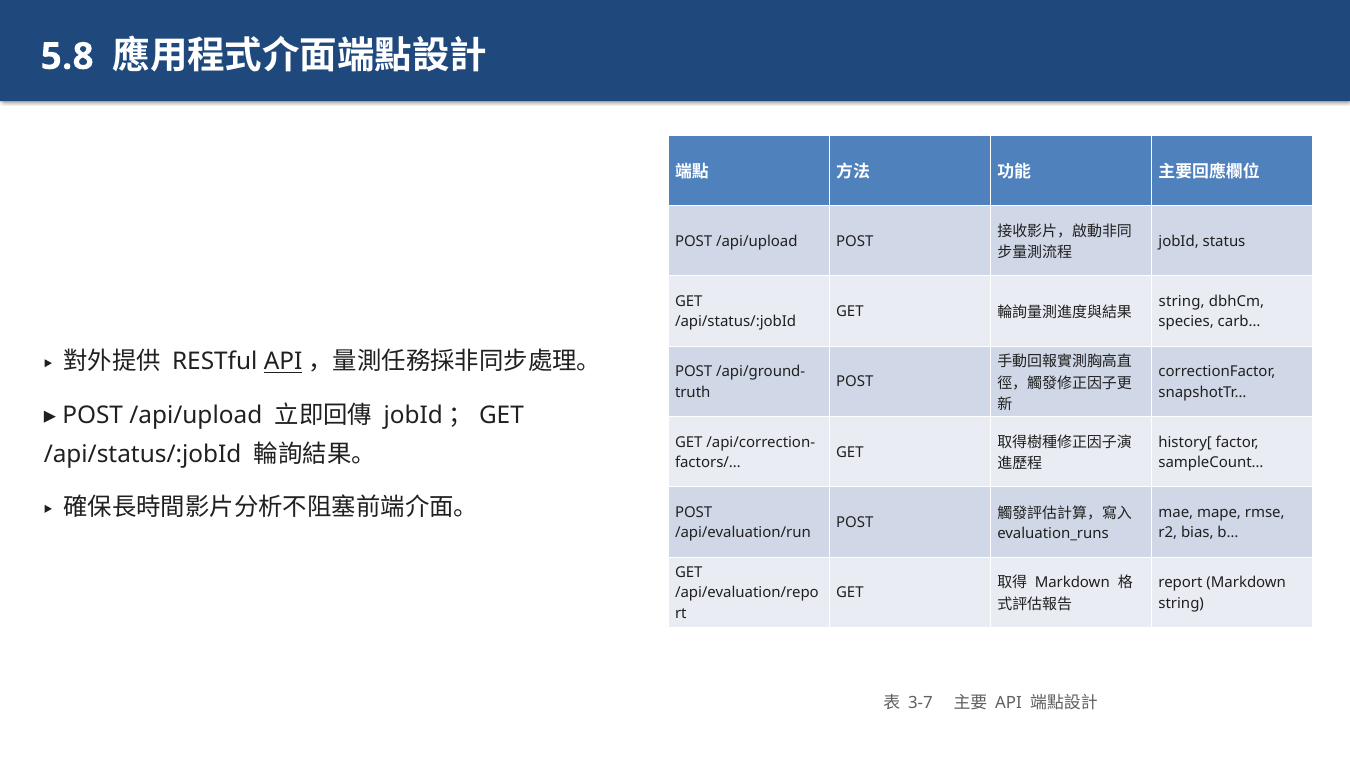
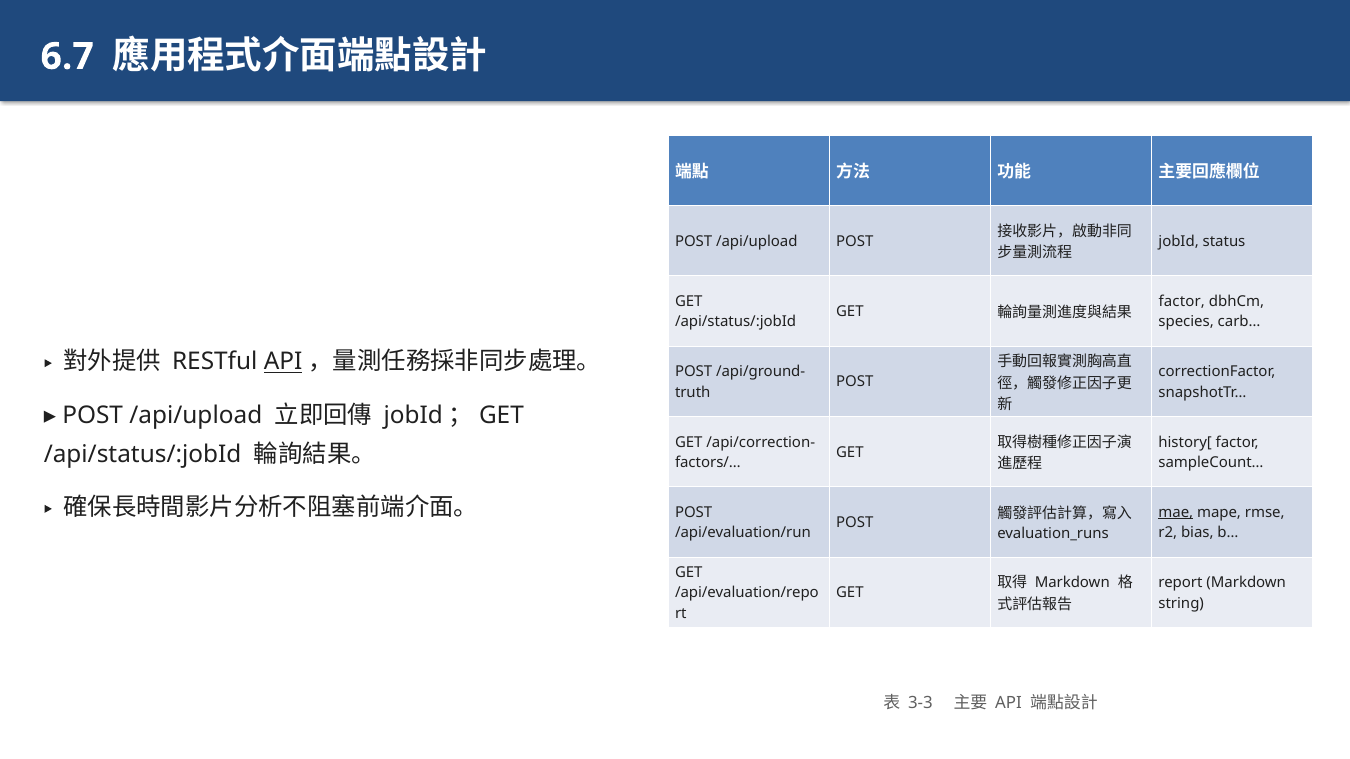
5.8: 5.8 -> 6.7
string at (1182, 302): string -> factor
mae underline: none -> present
3-7: 3-7 -> 3-3
